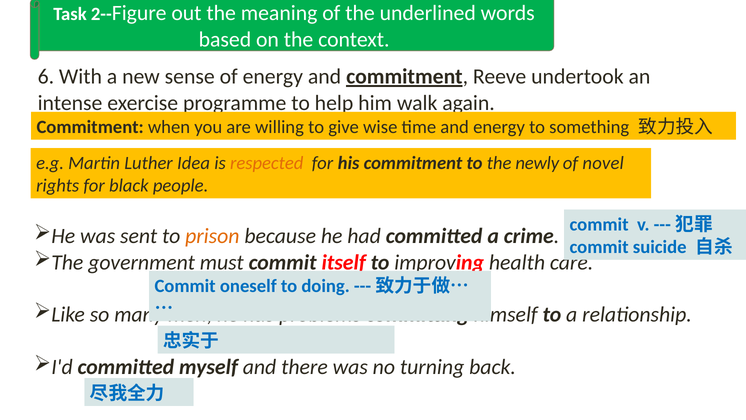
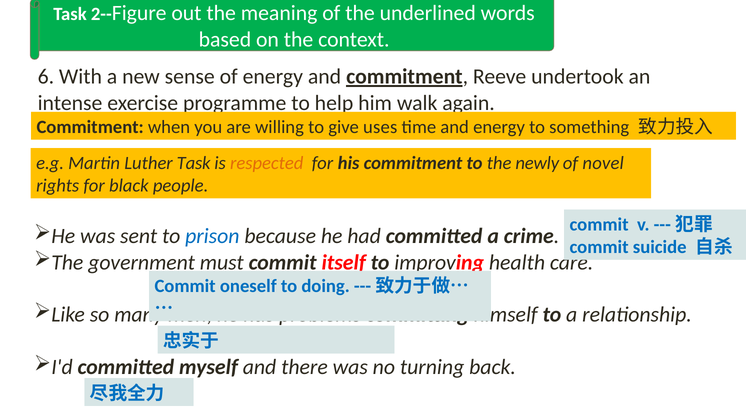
wise: wise -> uses
Luther Idea: Idea -> Task
prison colour: orange -> blue
